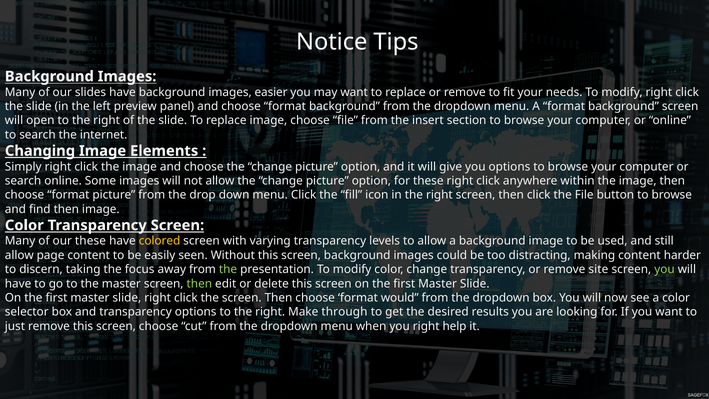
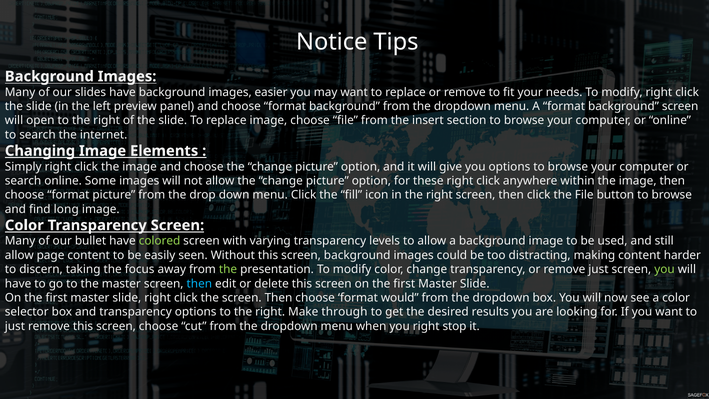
find then: then -> long
our these: these -> bullet
colored colour: yellow -> light green
remove site: site -> just
then at (199, 283) colour: light green -> light blue
help: help -> stop
